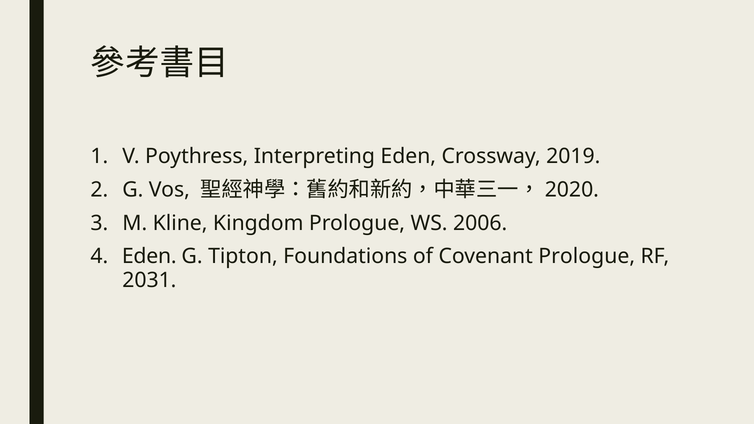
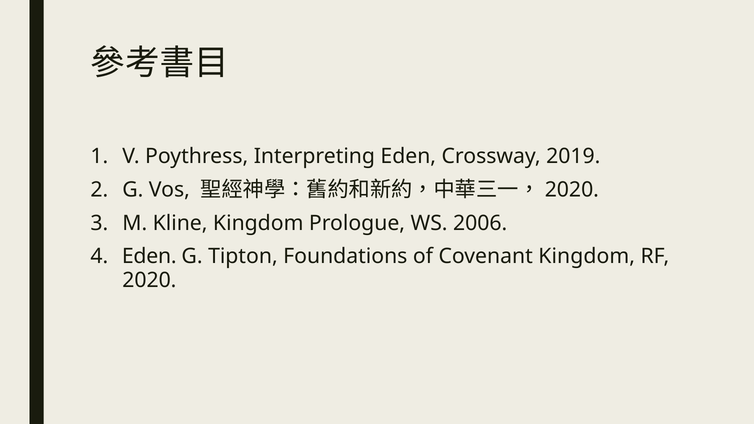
Covenant Prologue: Prologue -> Kingdom
2031 at (149, 280): 2031 -> 2020
